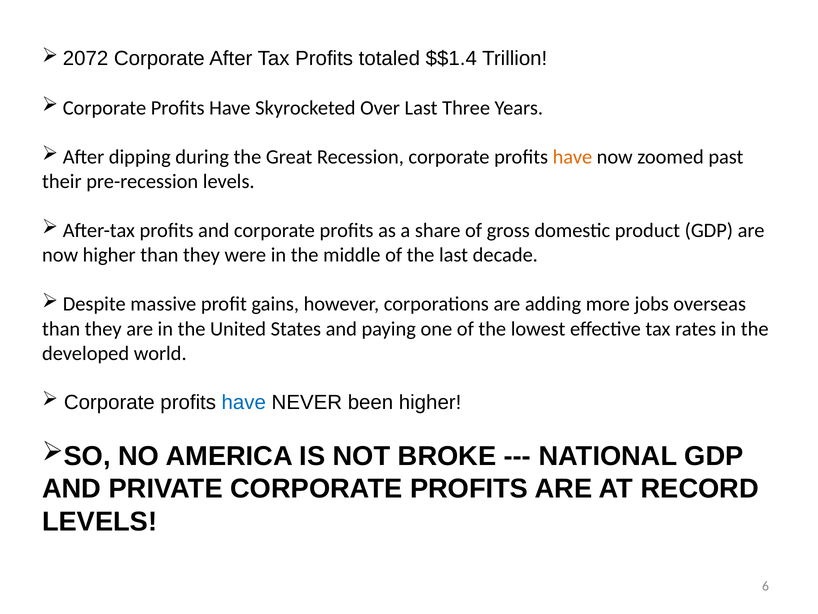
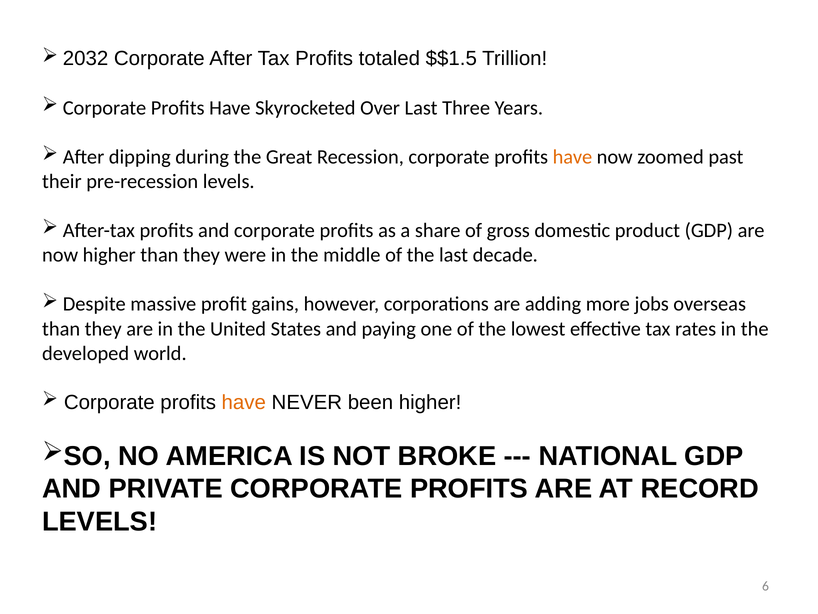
2072: 2072 -> 2032
$$1.4: $$1.4 -> $$1.5
have at (244, 402) colour: blue -> orange
